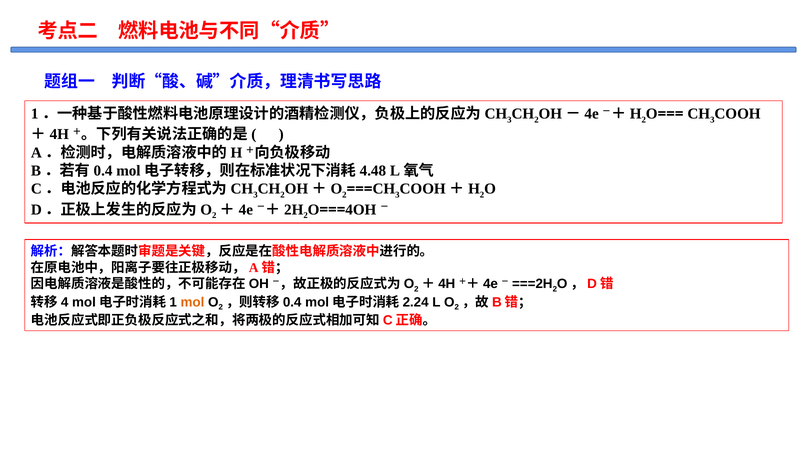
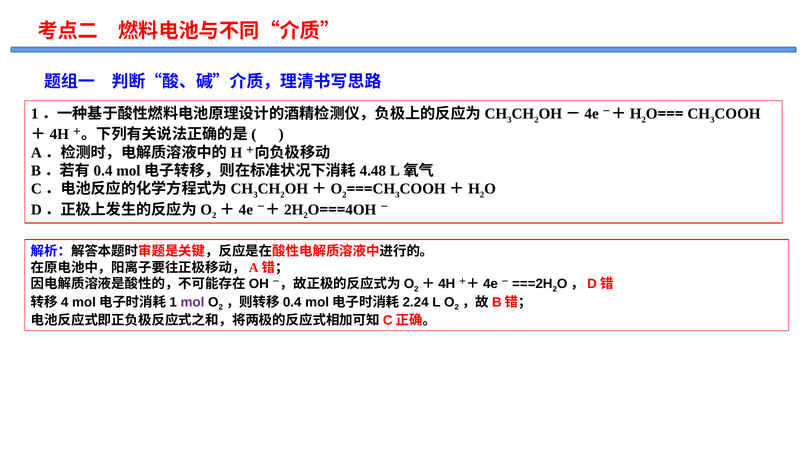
mol colour: orange -> purple
